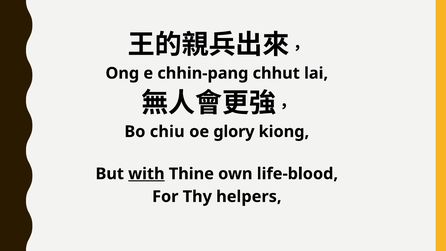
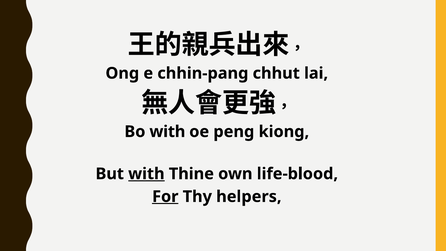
Bo chiu: chiu -> with
glory: glory -> peng
For underline: none -> present
